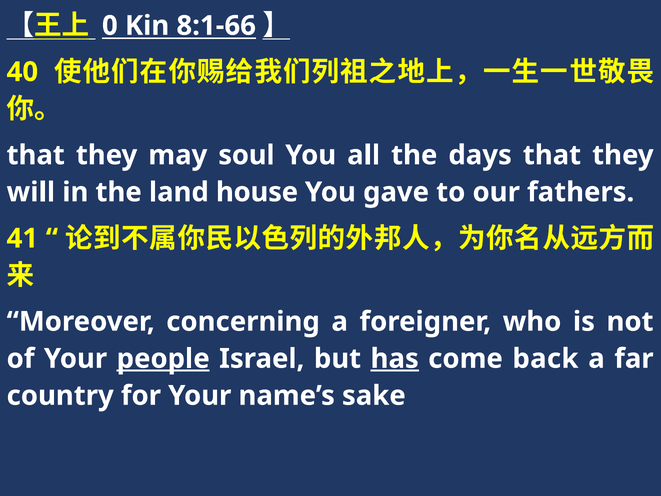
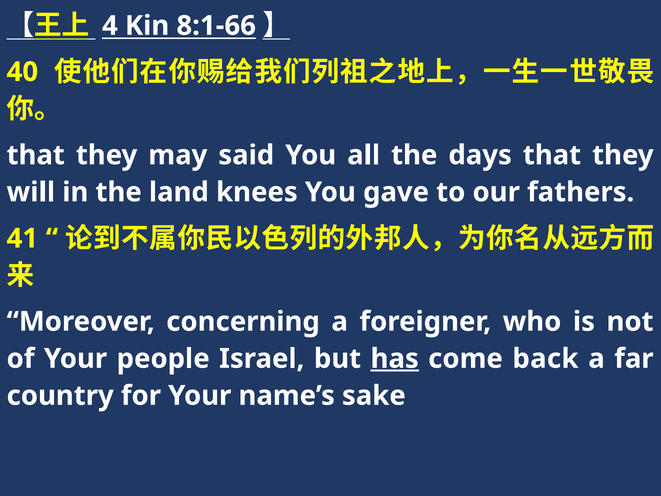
0: 0 -> 4
soul: soul -> said
house: house -> knees
people underline: present -> none
